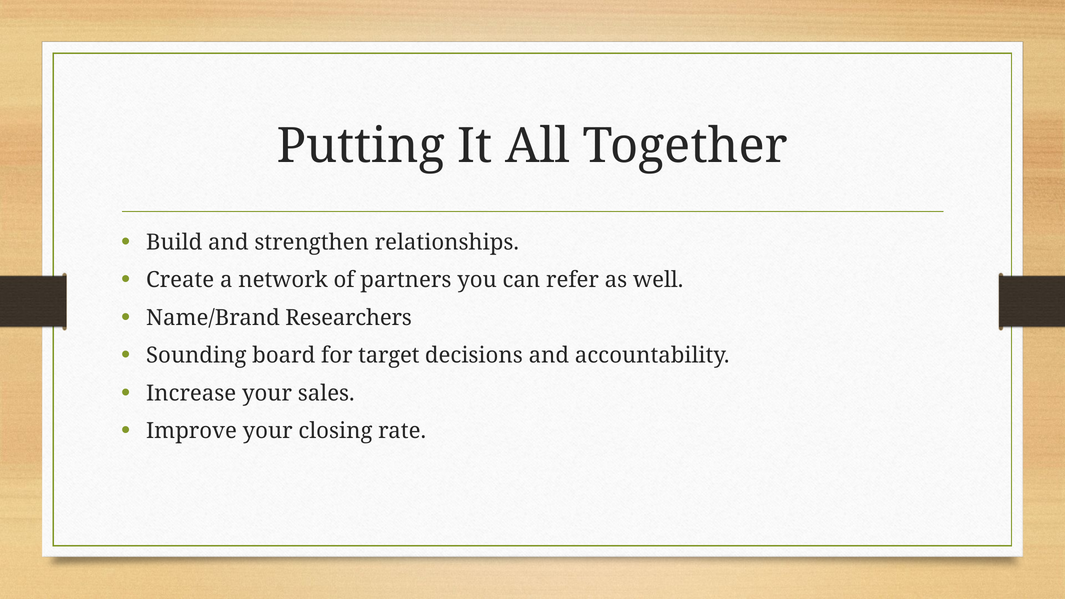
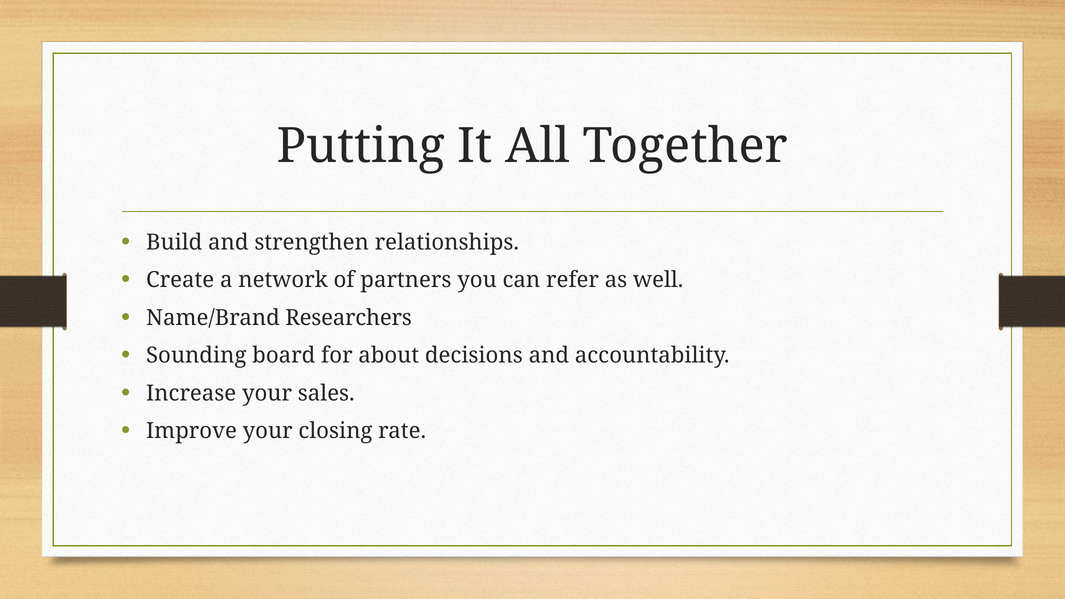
target: target -> about
